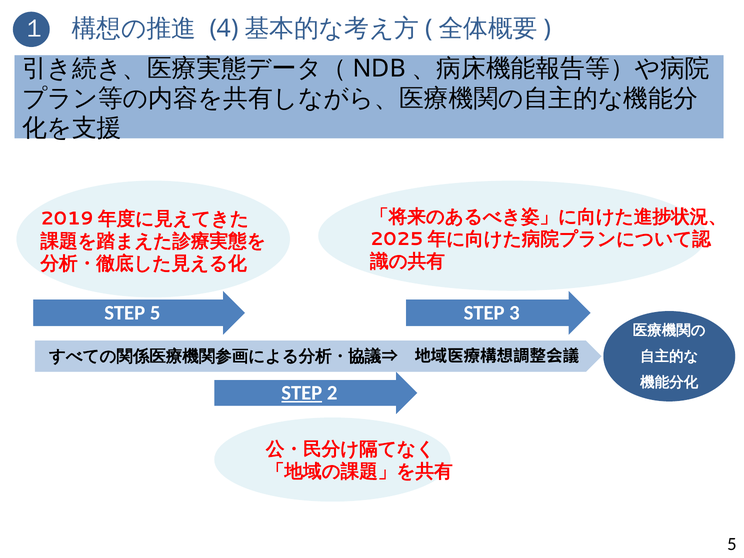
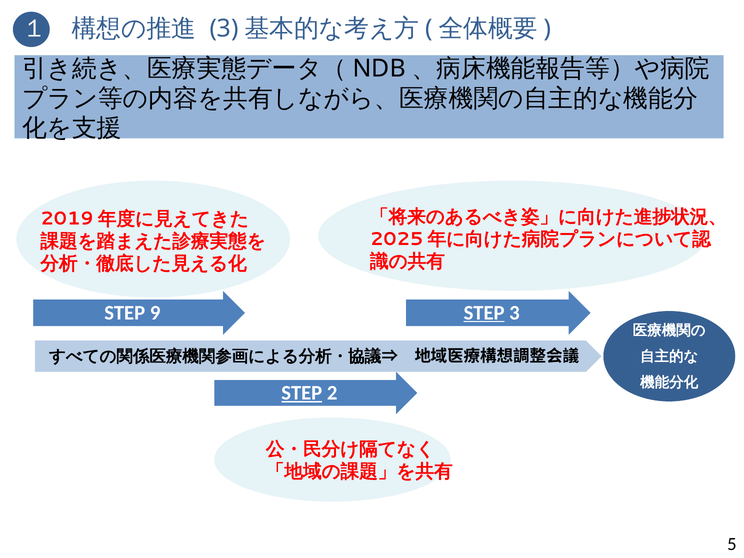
4 at (224, 28): 4 -> 3
STEP 5: 5 -> 9
STEP at (484, 313) underline: none -> present
